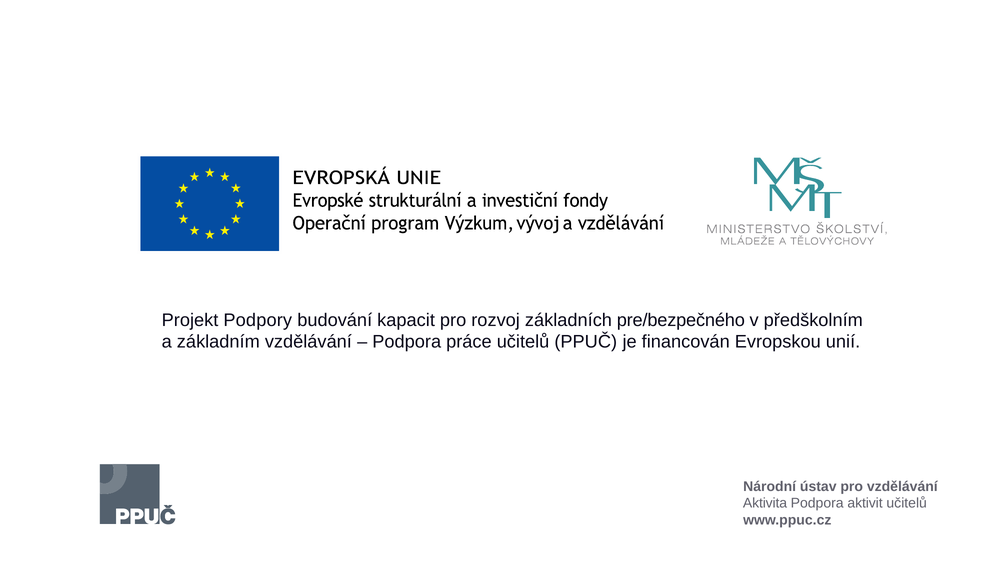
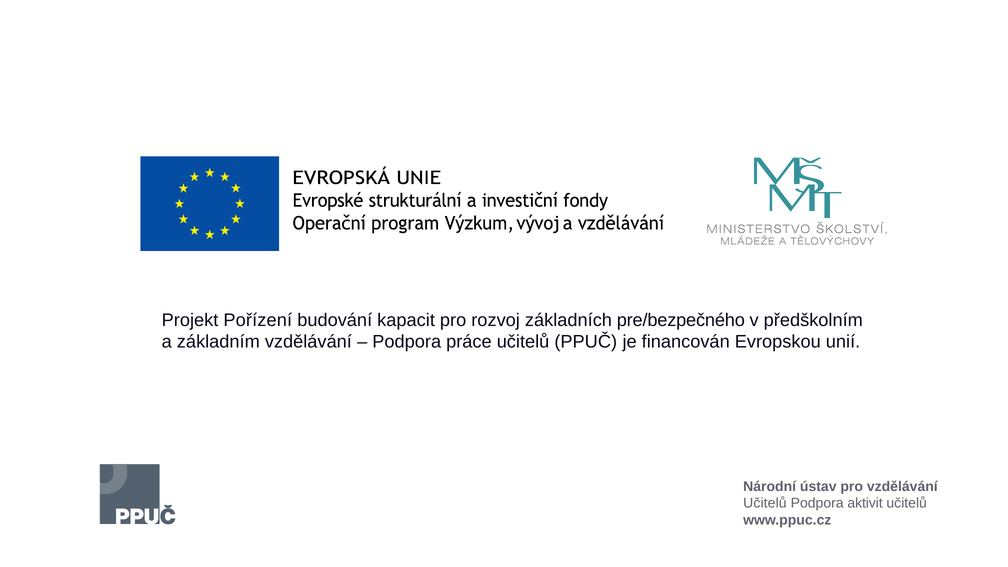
Podpory: Podpory -> Pořízení
Aktivita at (765, 503): Aktivita -> Učitelů
